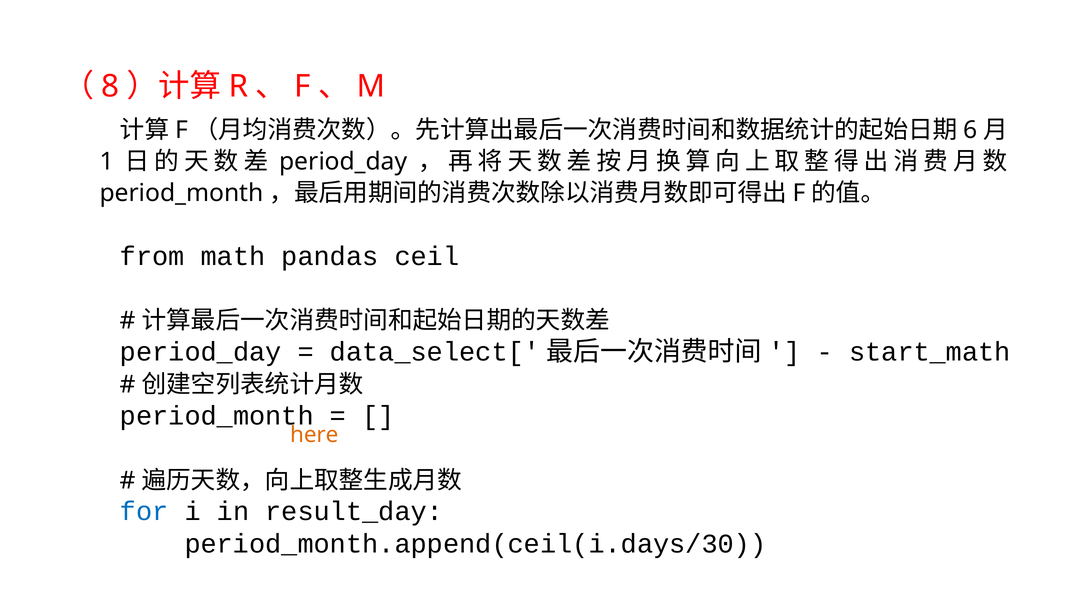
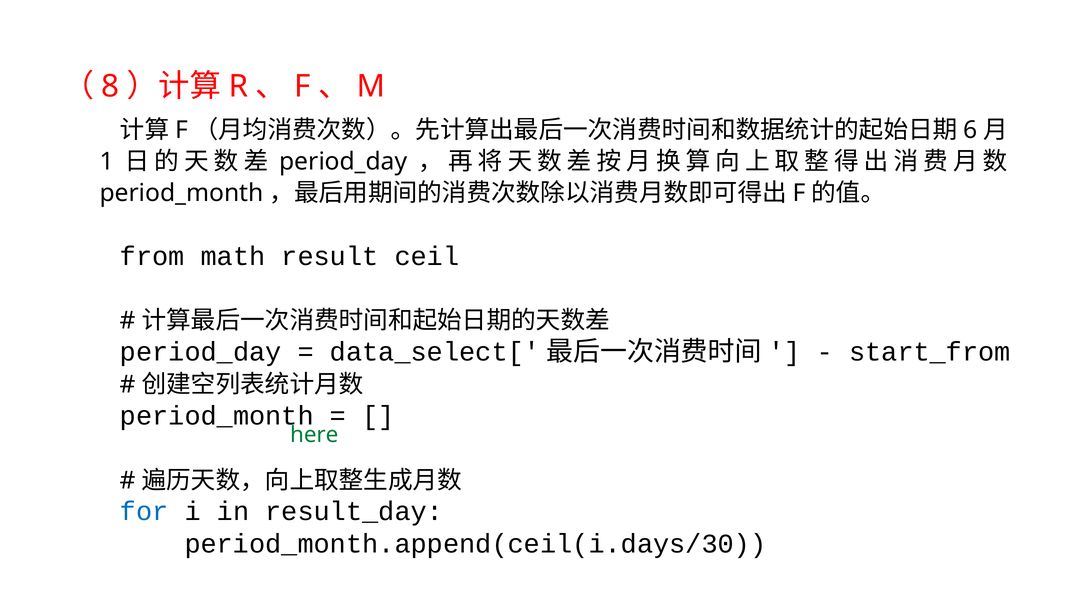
pandas: pandas -> result
start_math: start_math -> start_from
here at (314, 435) colour: orange -> green
